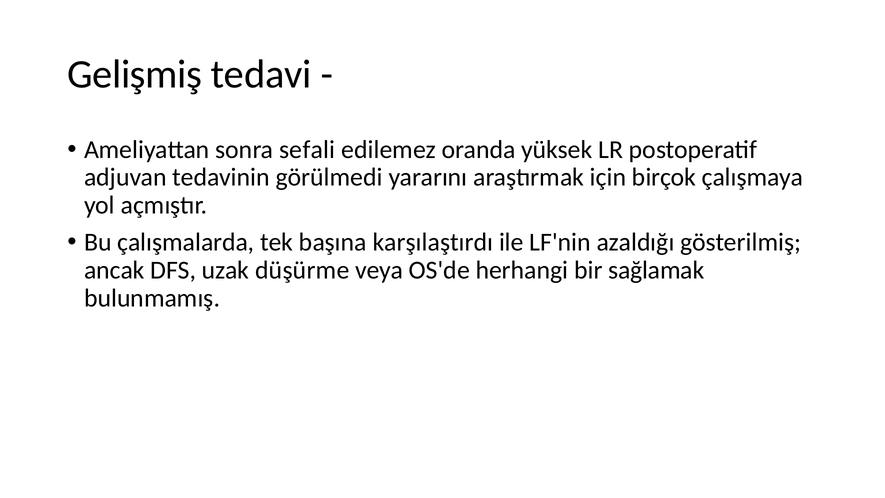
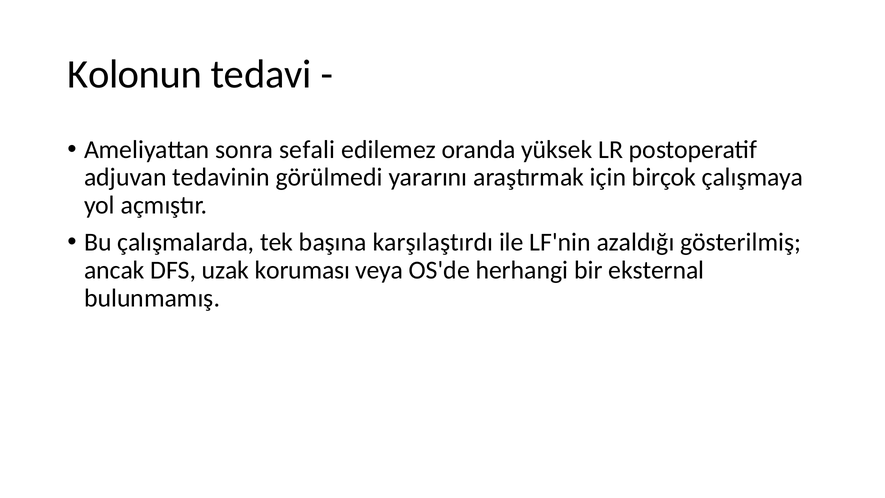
Gelişmiş: Gelişmiş -> Kolonun
düşürme: düşürme -> koruması
sağlamak: sağlamak -> eksternal
